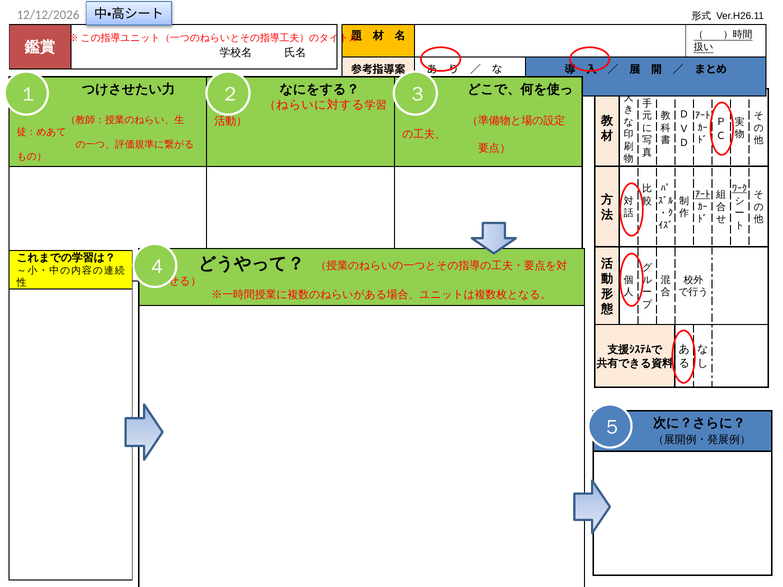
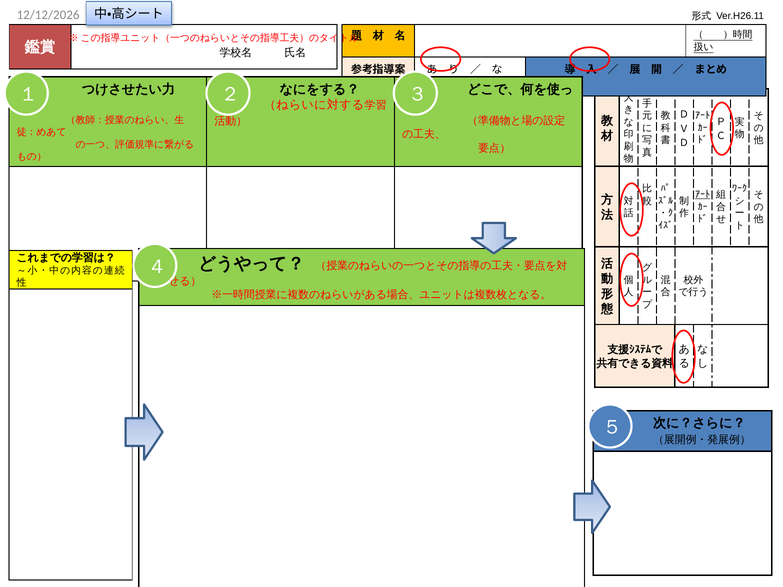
ﾜｰｸ underline: present -> none
